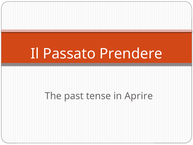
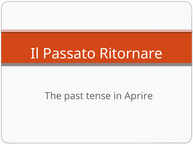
Prendere: Prendere -> Ritornare
